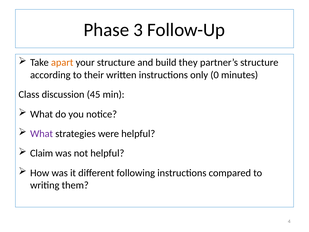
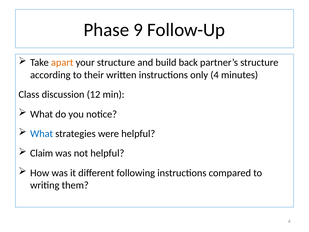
3: 3 -> 9
they: they -> back
only 0: 0 -> 4
45: 45 -> 12
What at (42, 134) colour: purple -> blue
